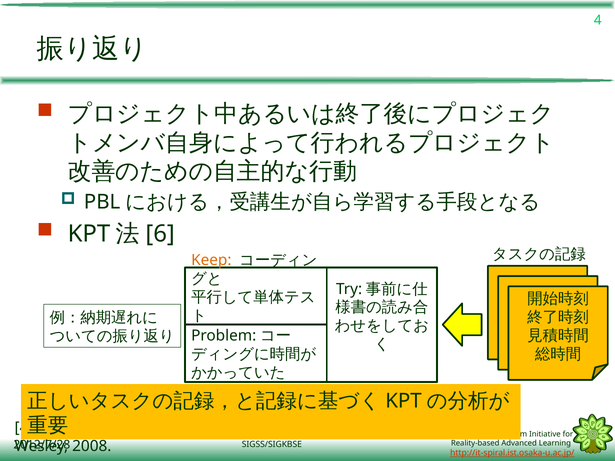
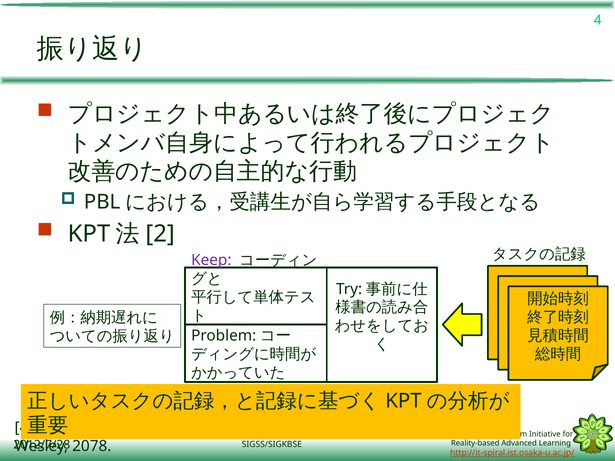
6: 6 -> 2
Keep colour: orange -> purple
2008: 2008 -> 2078
